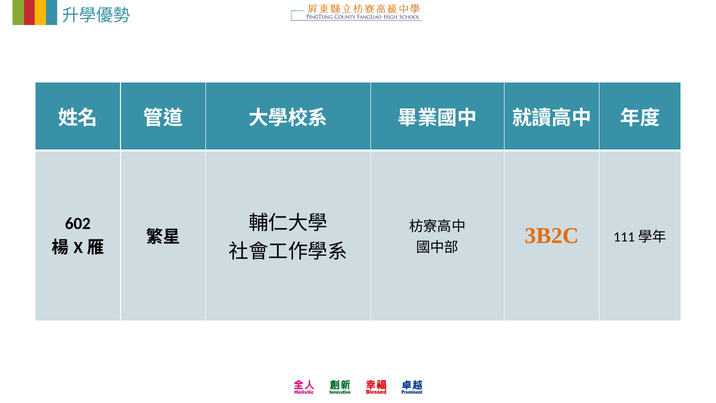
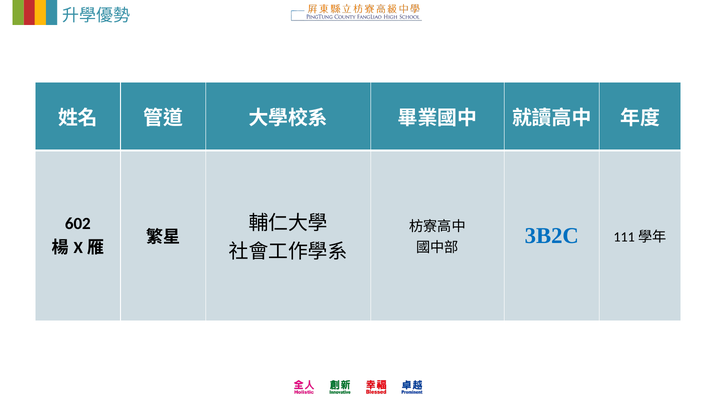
3B2C colour: orange -> blue
